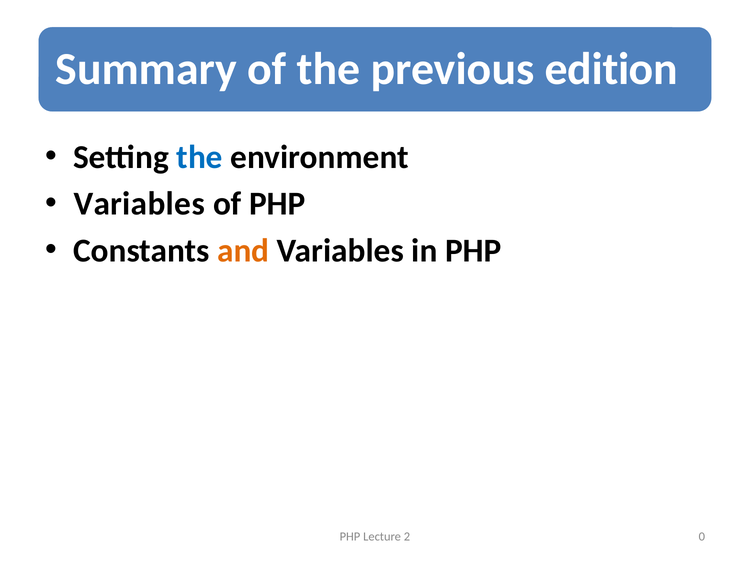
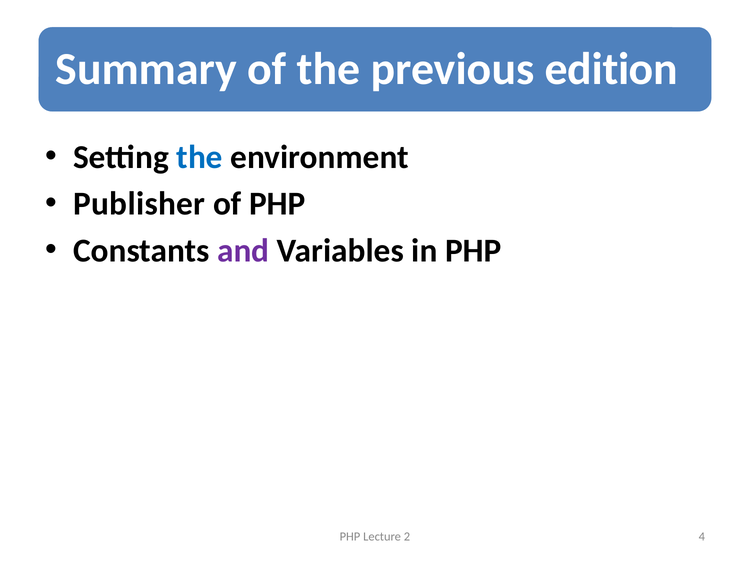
Variables at (139, 204): Variables -> Publisher
and colour: orange -> purple
0: 0 -> 4
